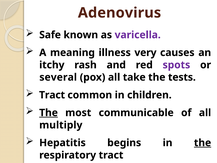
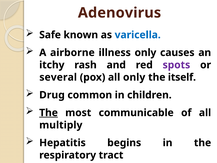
varicella colour: purple -> blue
meaning: meaning -> airborne
illness very: very -> only
all take: take -> only
tests: tests -> itself
Tract at (52, 95): Tract -> Drug
the at (203, 143) underline: present -> none
